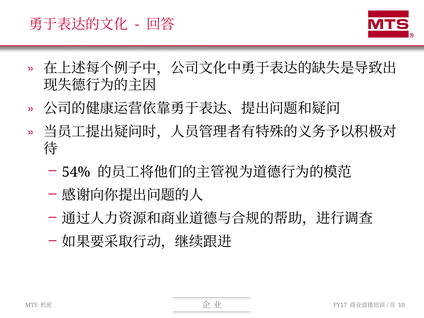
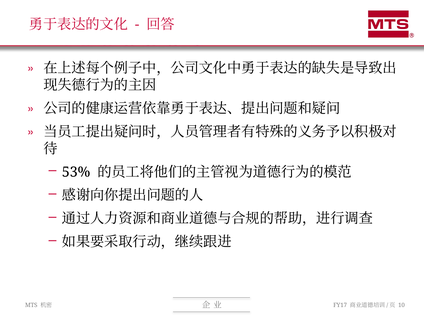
54%: 54% -> 53%
